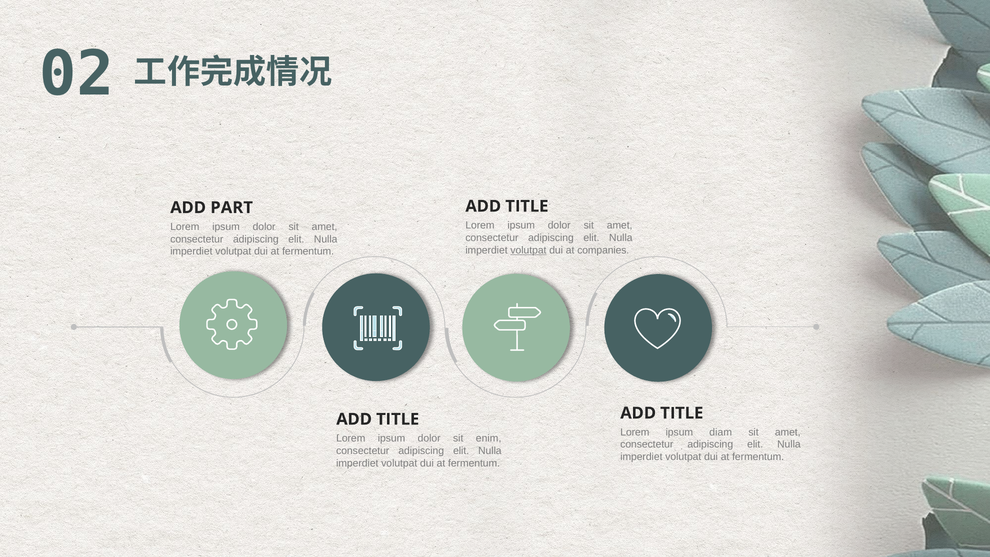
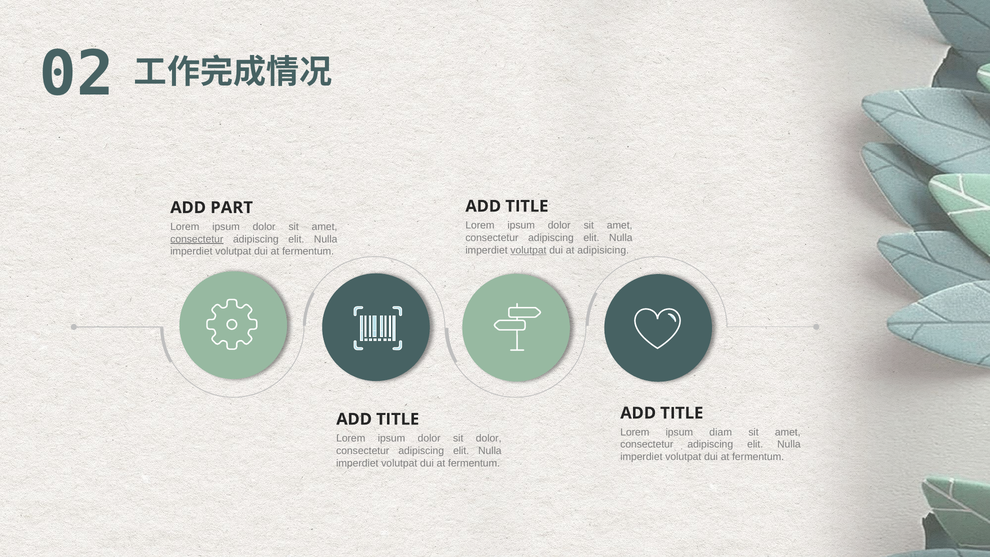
consectetur at (197, 239) underline: none -> present
companies: companies -> adipisicing
sit enim: enim -> dolor
